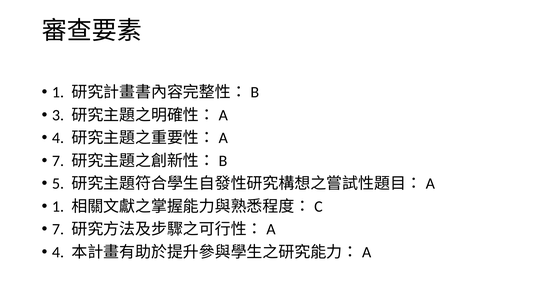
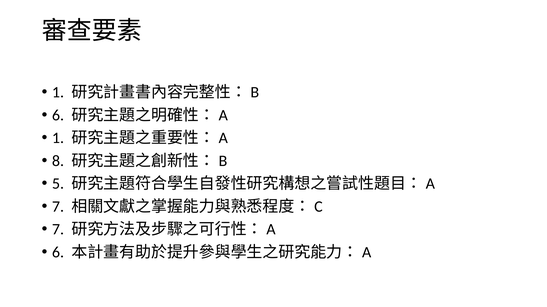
3 at (58, 115): 3 -> 6
4 at (58, 138): 4 -> 1
7 at (58, 161): 7 -> 8
1 at (58, 207): 1 -> 7
4 at (58, 253): 4 -> 6
